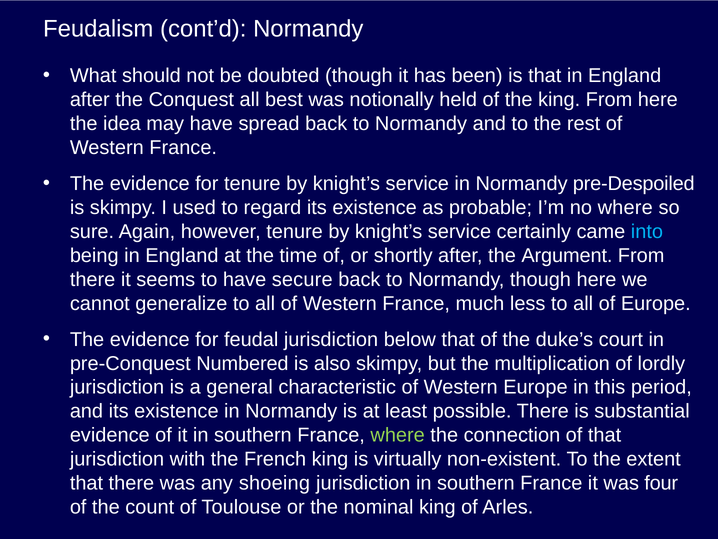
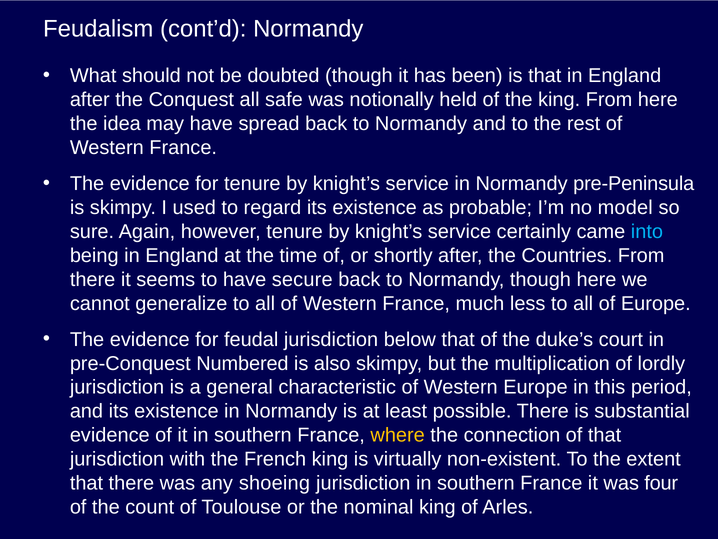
best: best -> safe
pre-Despoiled: pre-Despoiled -> pre-Peninsula
no where: where -> model
Argument: Argument -> Countries
where at (398, 435) colour: light green -> yellow
